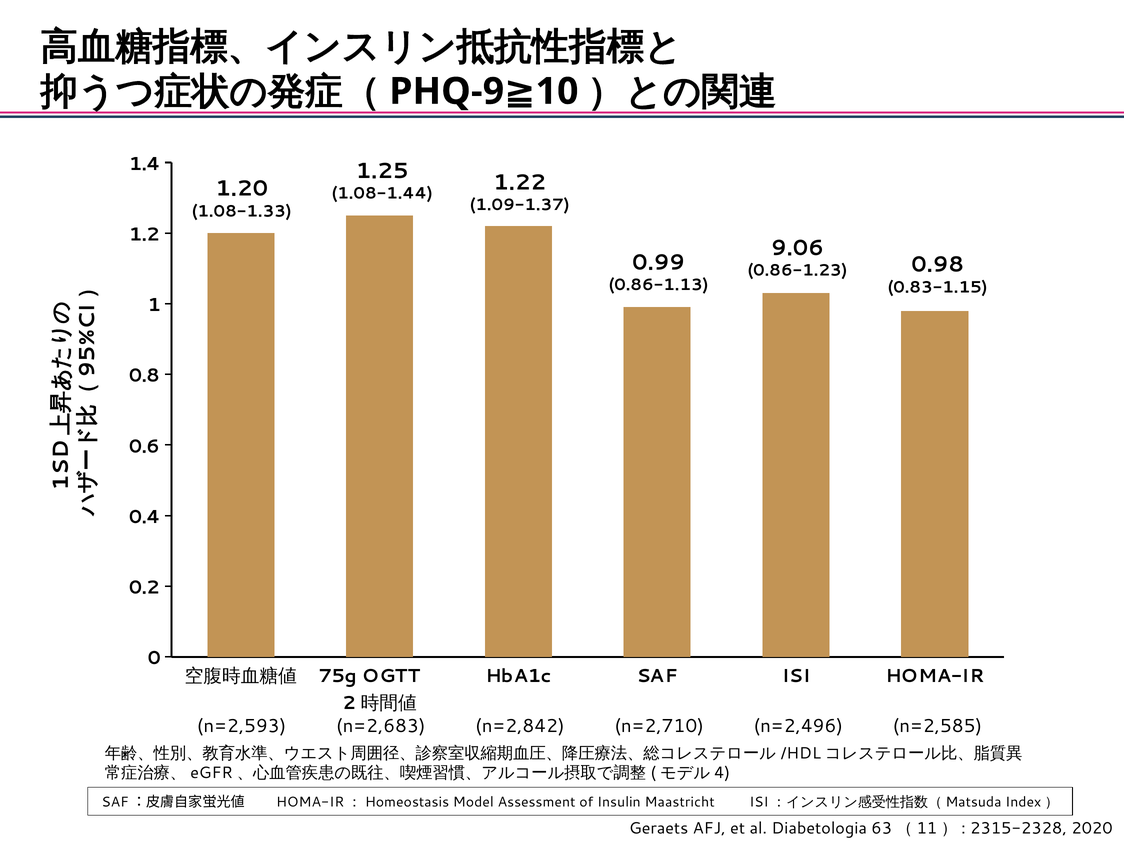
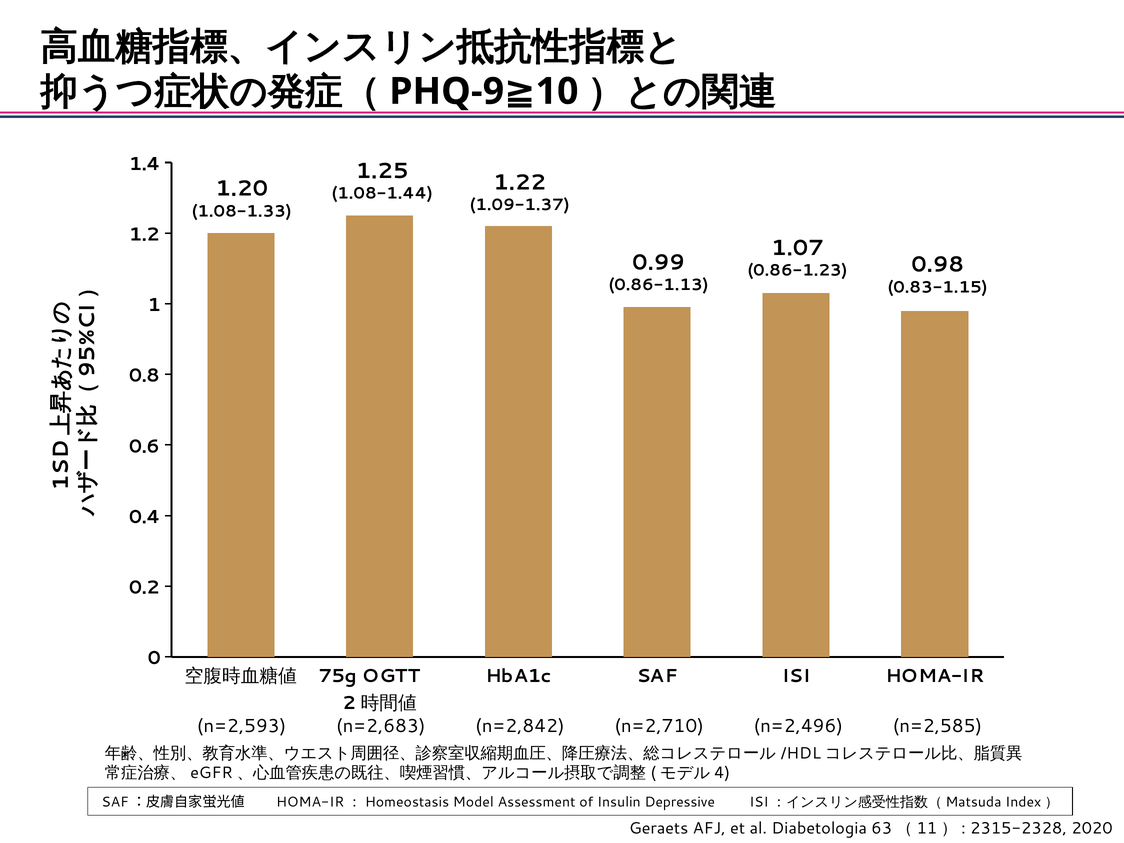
9.06: 9.06 -> 1.07
Maastricht: Maastricht -> Depressive
